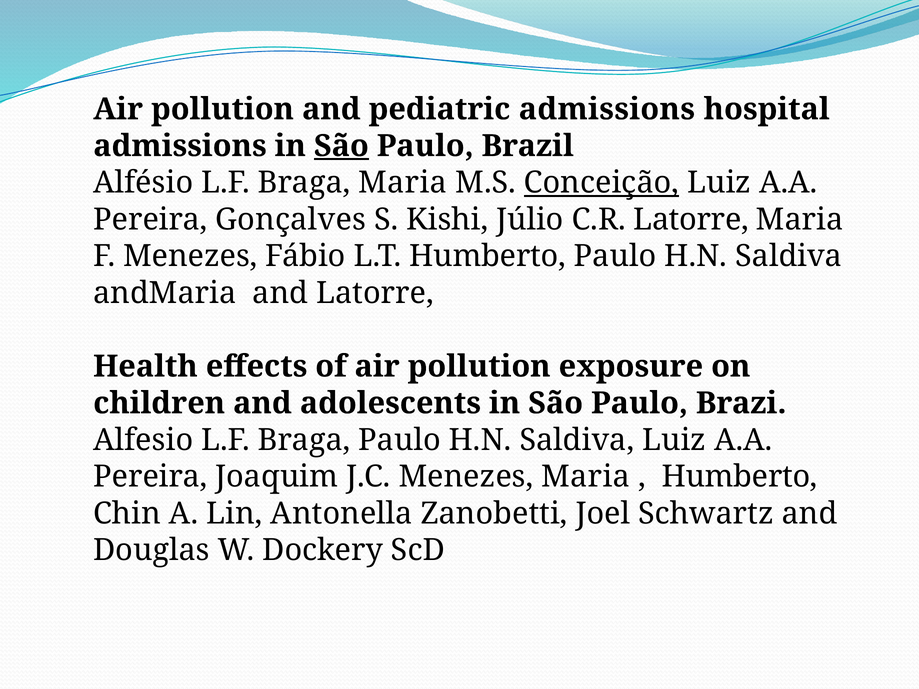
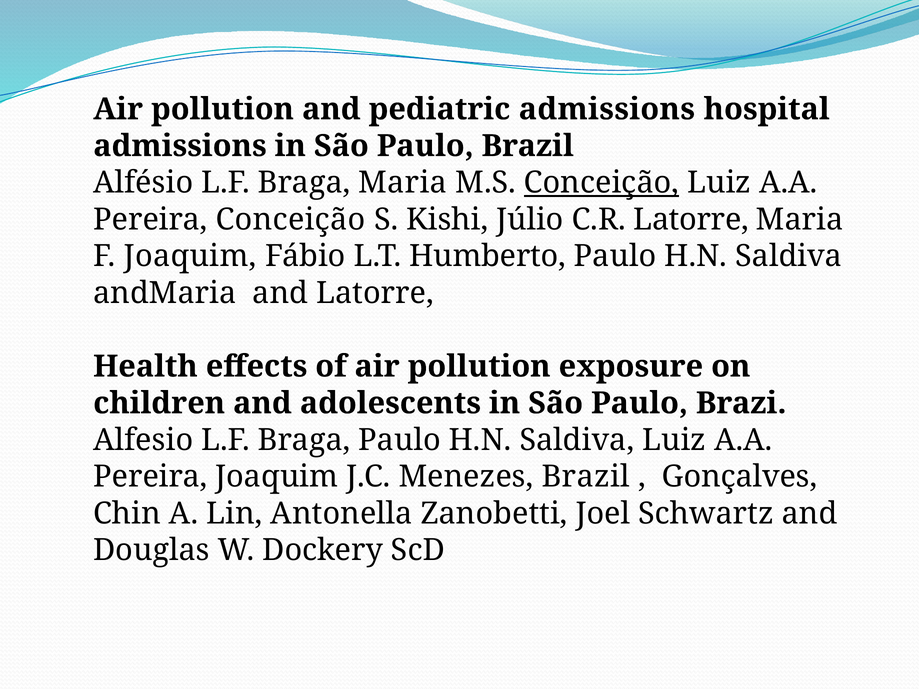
São at (341, 146) underline: present -> none
Pereira Gonçalves: Gonçalves -> Conceição
F Menezes: Menezes -> Joaquim
Menezes Maria: Maria -> Brazil
Humberto at (740, 477): Humberto -> Gonçalves
